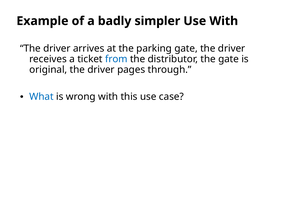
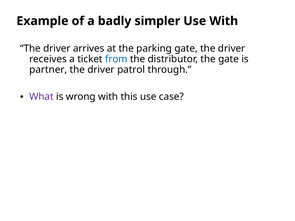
original: original -> partner
pages: pages -> patrol
What colour: blue -> purple
